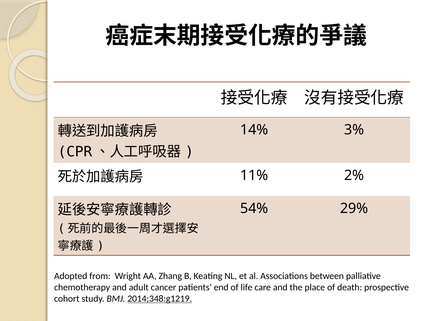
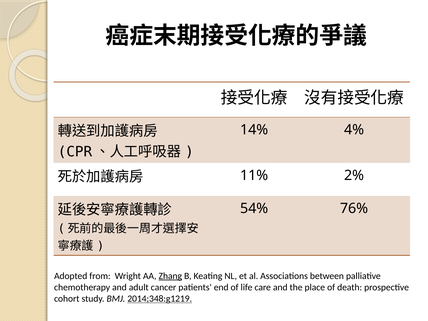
3%: 3% -> 4%
29%: 29% -> 76%
Zhang underline: none -> present
